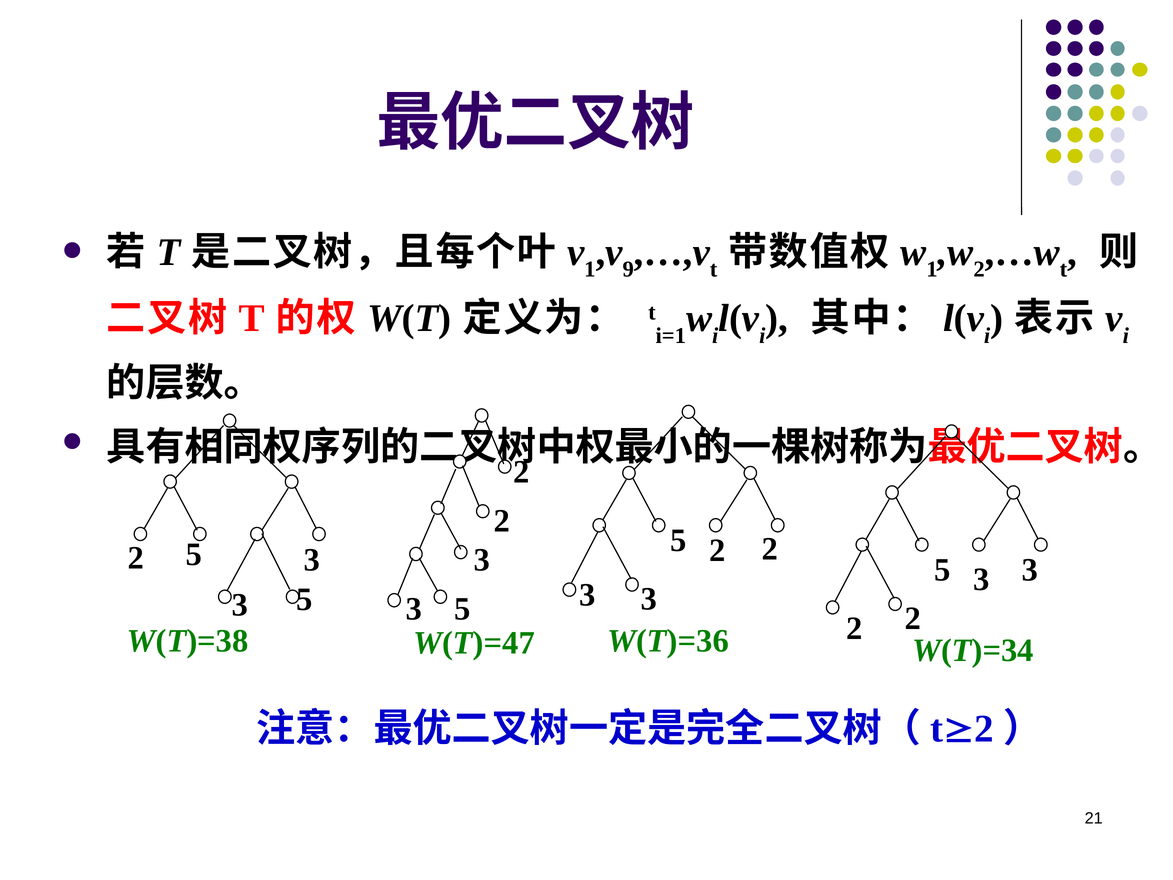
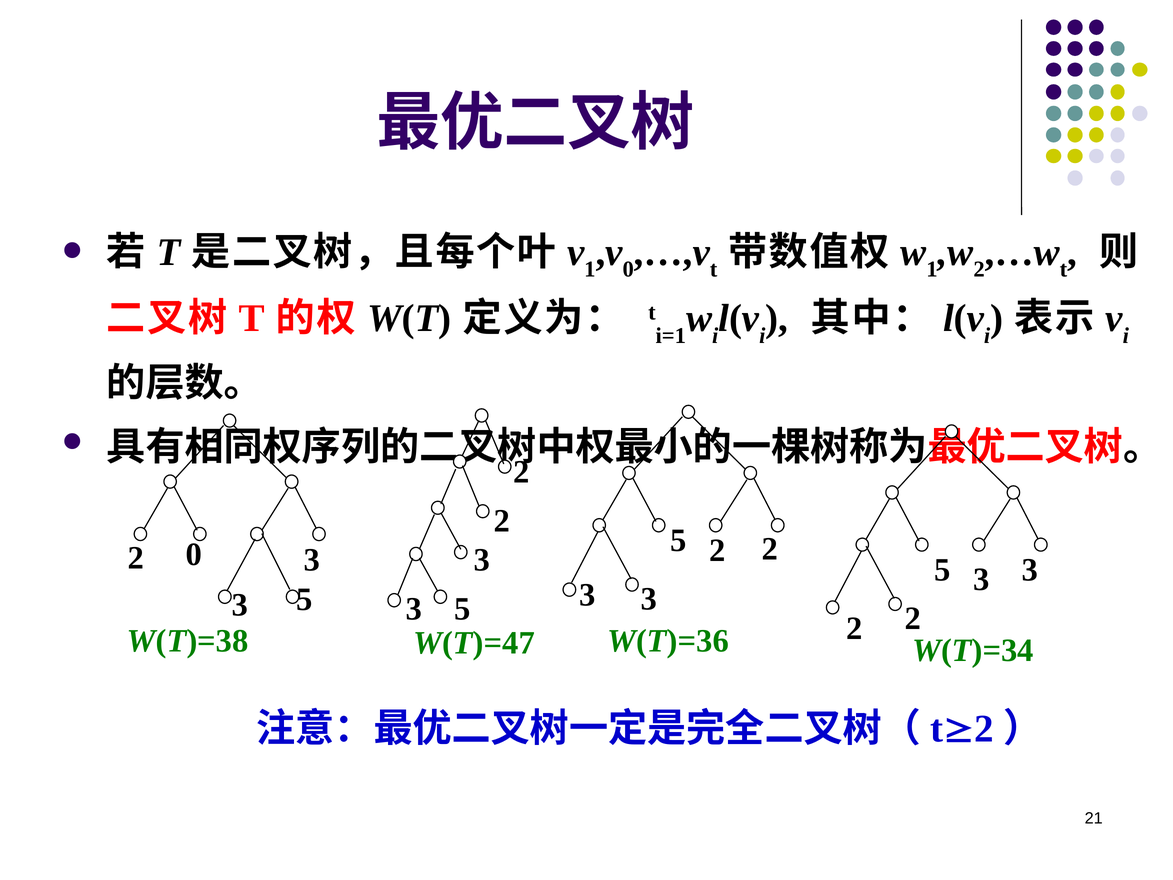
9 at (628, 269): 9 -> 0
2 5: 5 -> 0
